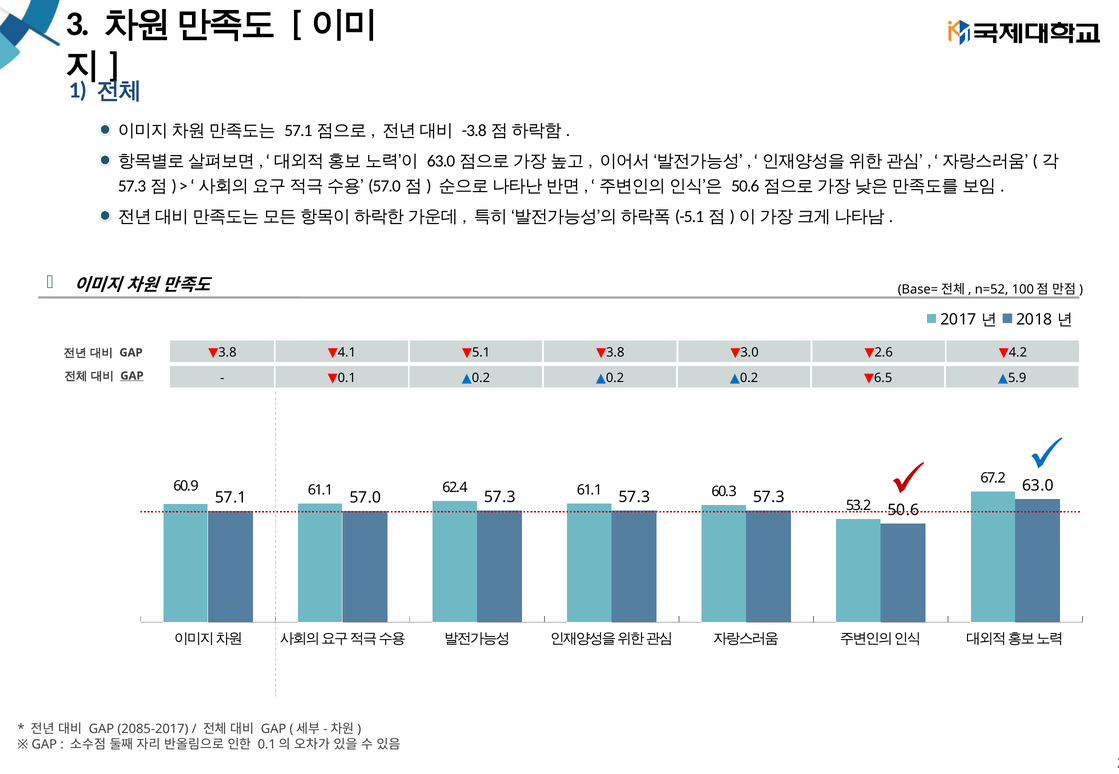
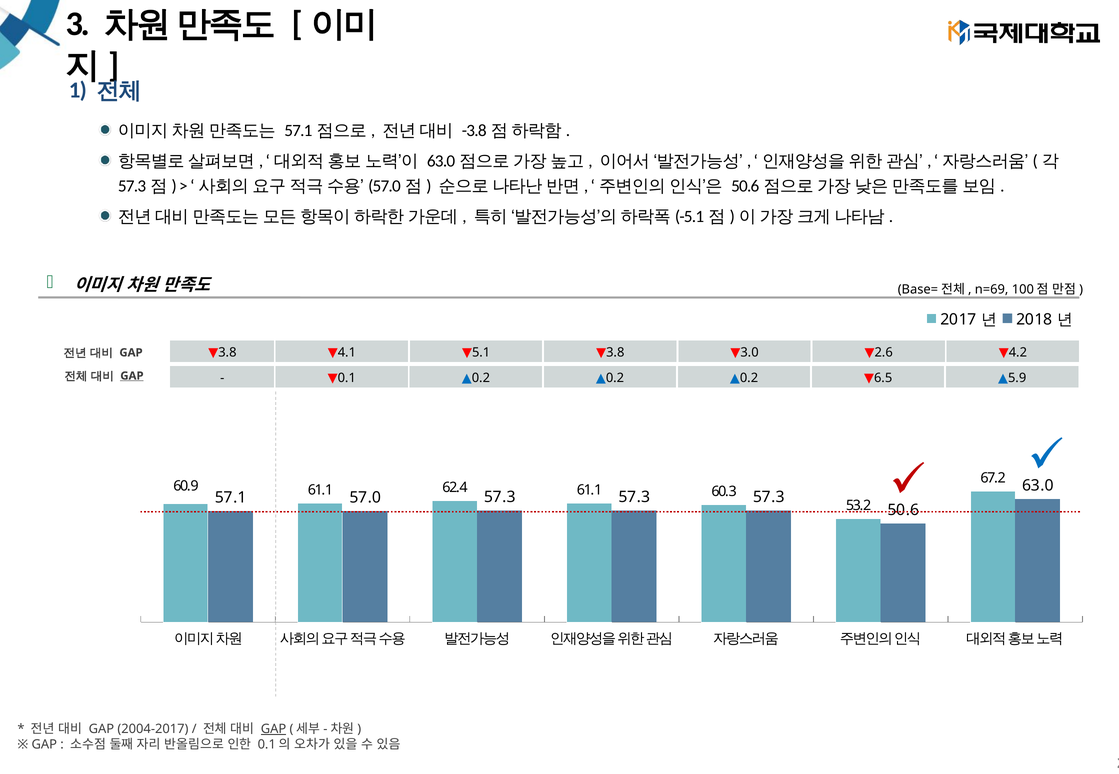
n=52: n=52 -> n=69
2085-2017: 2085-2017 -> 2004-2017
GAP at (274, 730) underline: none -> present
